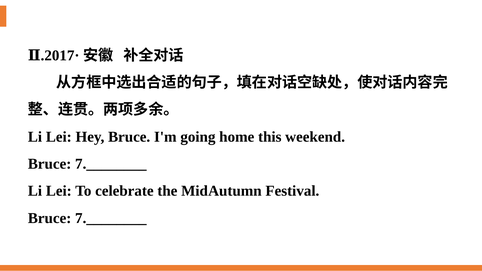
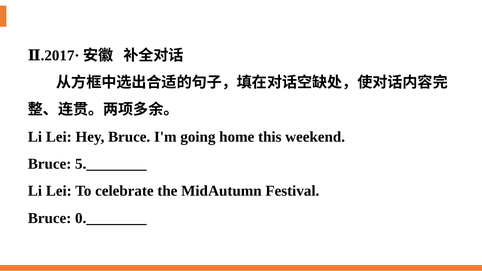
7.________ at (111, 164): 7.________ -> 5.________
7.________ at (111, 218): 7.________ -> 0.________
